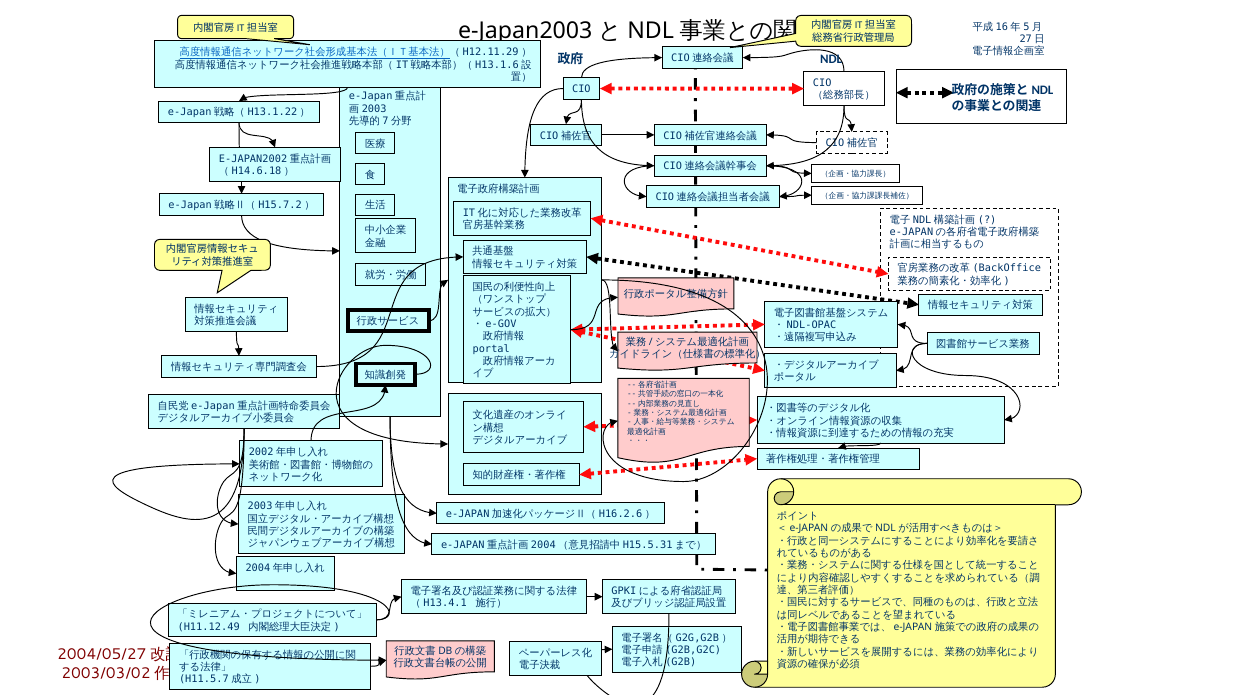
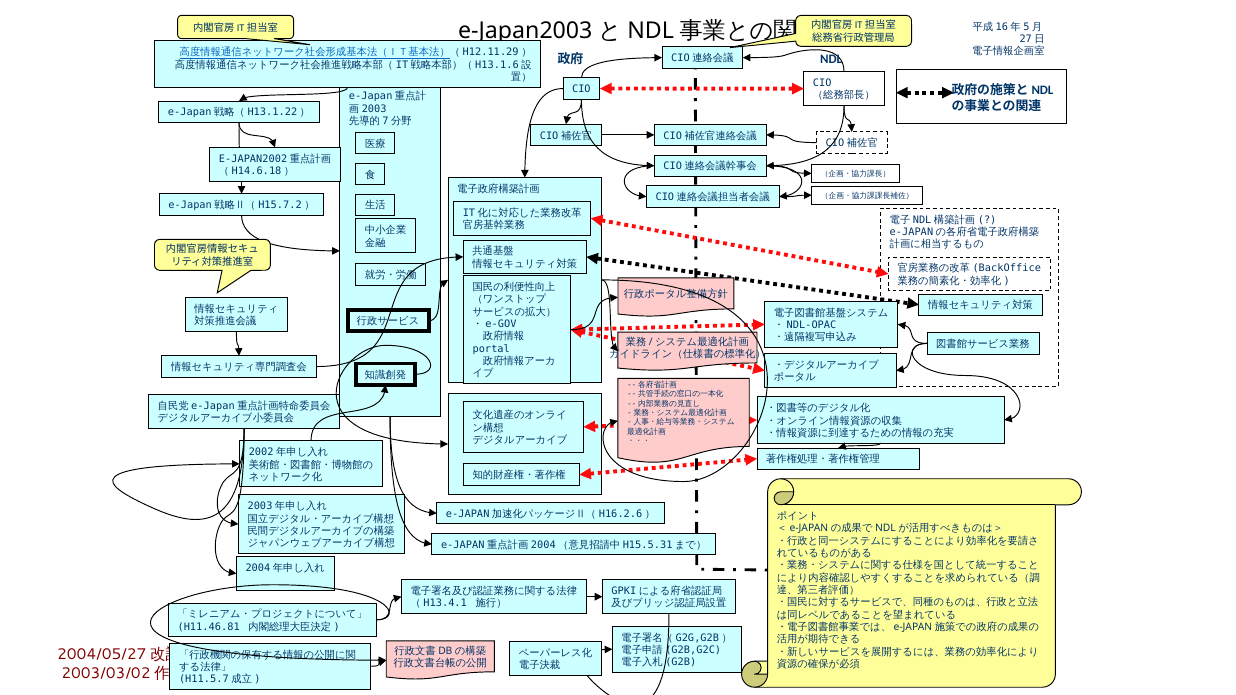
H11.12.49: H11.12.49 -> H11.46.81
